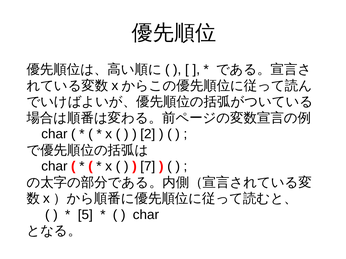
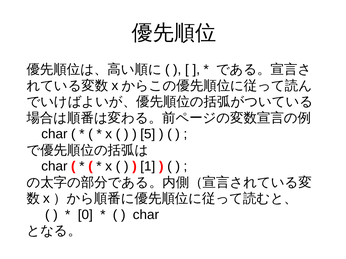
2: 2 -> 5
7: 7 -> 1
5: 5 -> 0
